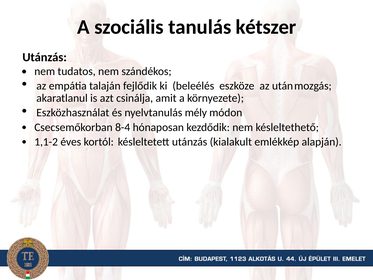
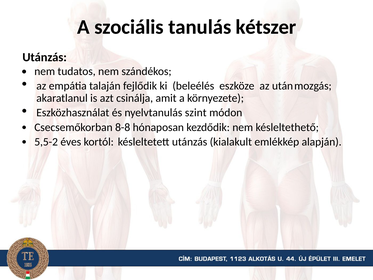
mély: mély -> szint
8-4: 8-4 -> 8-8
1,1-2: 1,1-2 -> 5,5-2
